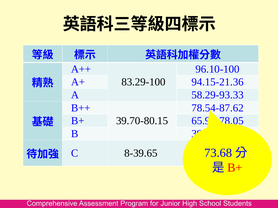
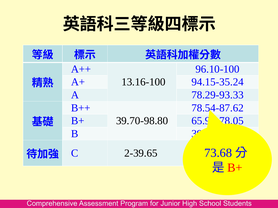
83.29-100: 83.29-100 -> 13.16-100
94.15-21.36: 94.15-21.36 -> 94.15-35.24
58.29-93.33: 58.29-93.33 -> 78.29-93.33
39.70-80.15: 39.70-80.15 -> 39.70-98.80
8-39.65: 8-39.65 -> 2-39.65
